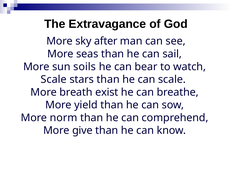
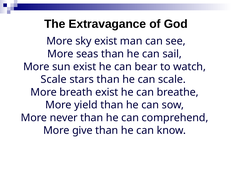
sky after: after -> exist
sun soils: soils -> exist
norm: norm -> never
